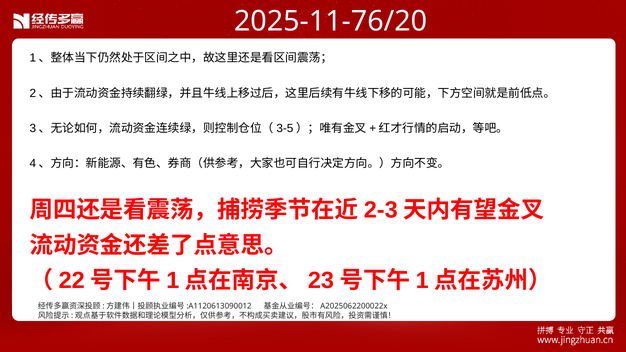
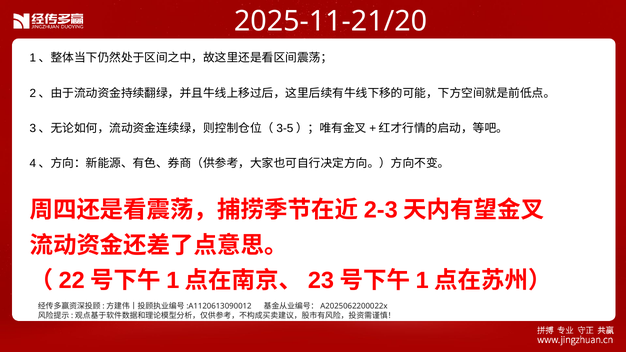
2025-11-76/20: 2025-11-76/20 -> 2025-11-21/20
